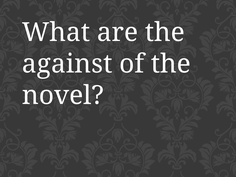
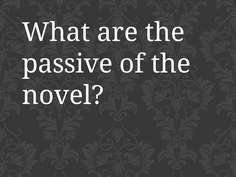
against: against -> passive
